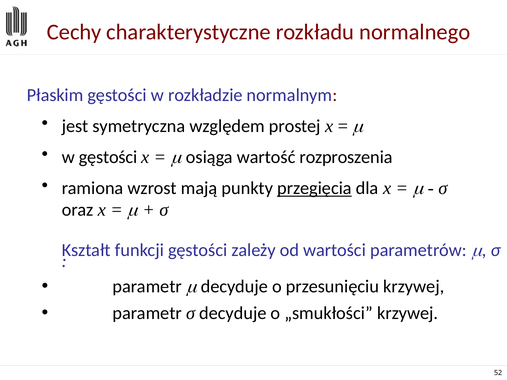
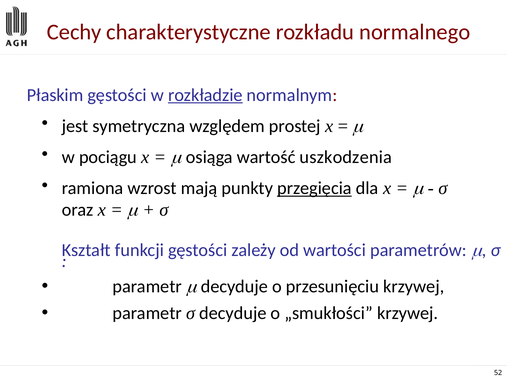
rozkładzie underline: none -> present
w gęstości: gęstości -> pociągu
rozproszenia: rozproszenia -> uszkodzenia
